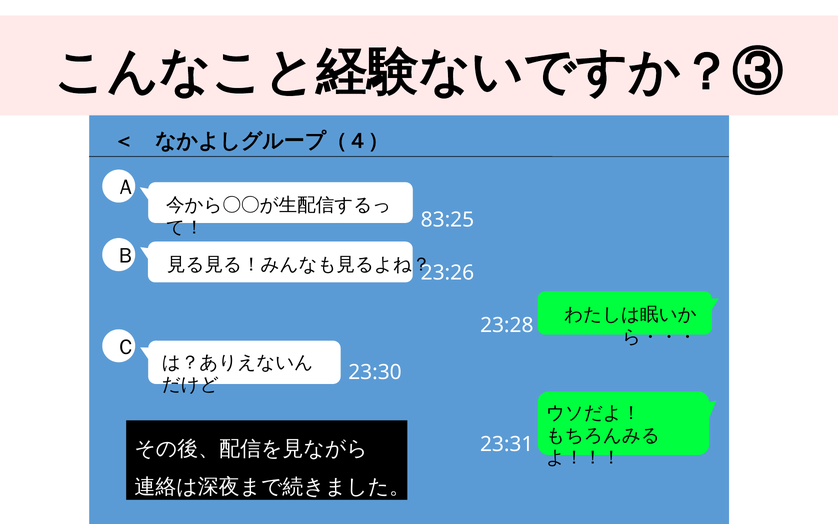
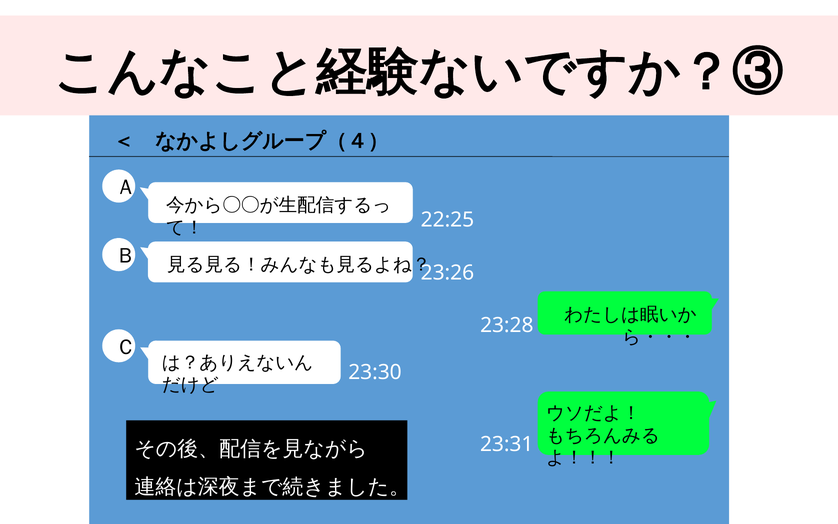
83:25: 83:25 -> 22:25
